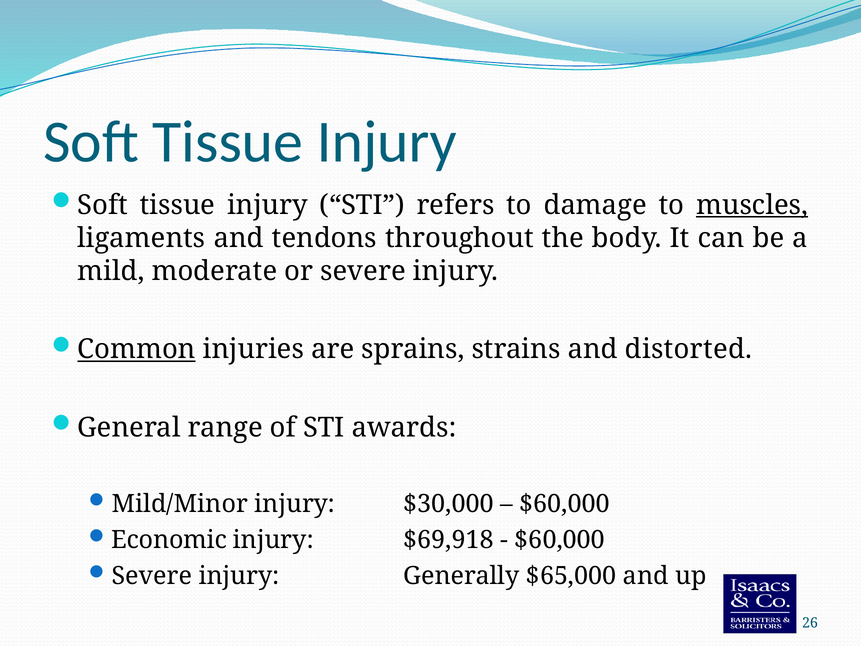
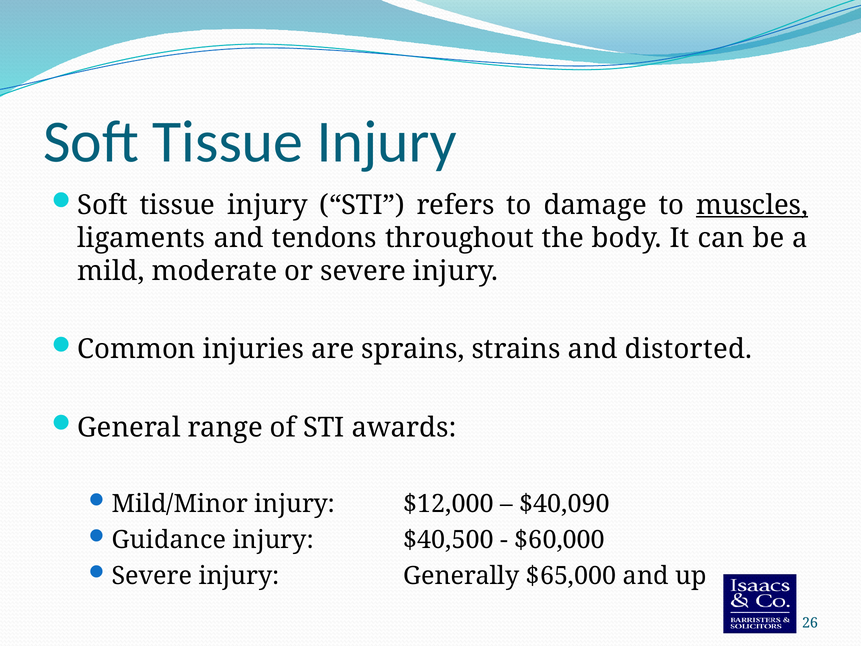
Common underline: present -> none
$30,000: $30,000 -> $12,000
$60,000 at (564, 504): $60,000 -> $40,090
Economic: Economic -> Guidance
$69,918: $69,918 -> $40,500
